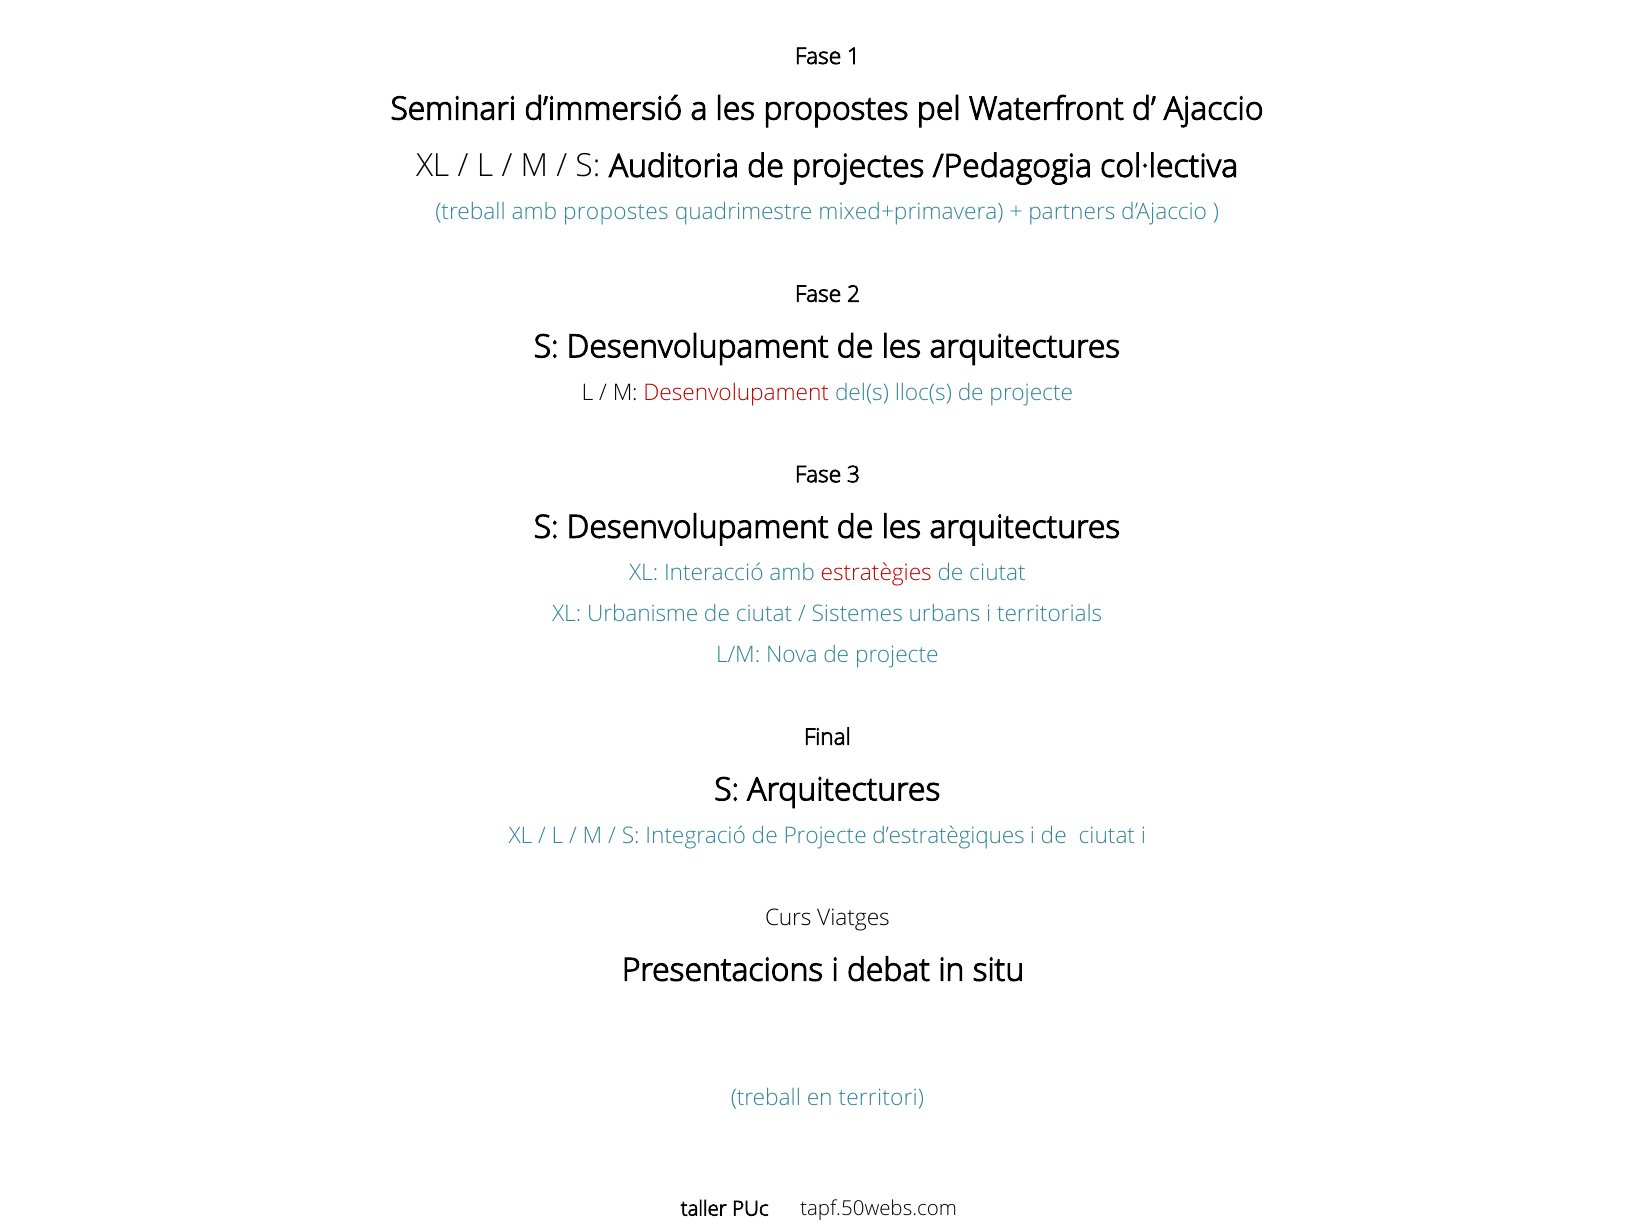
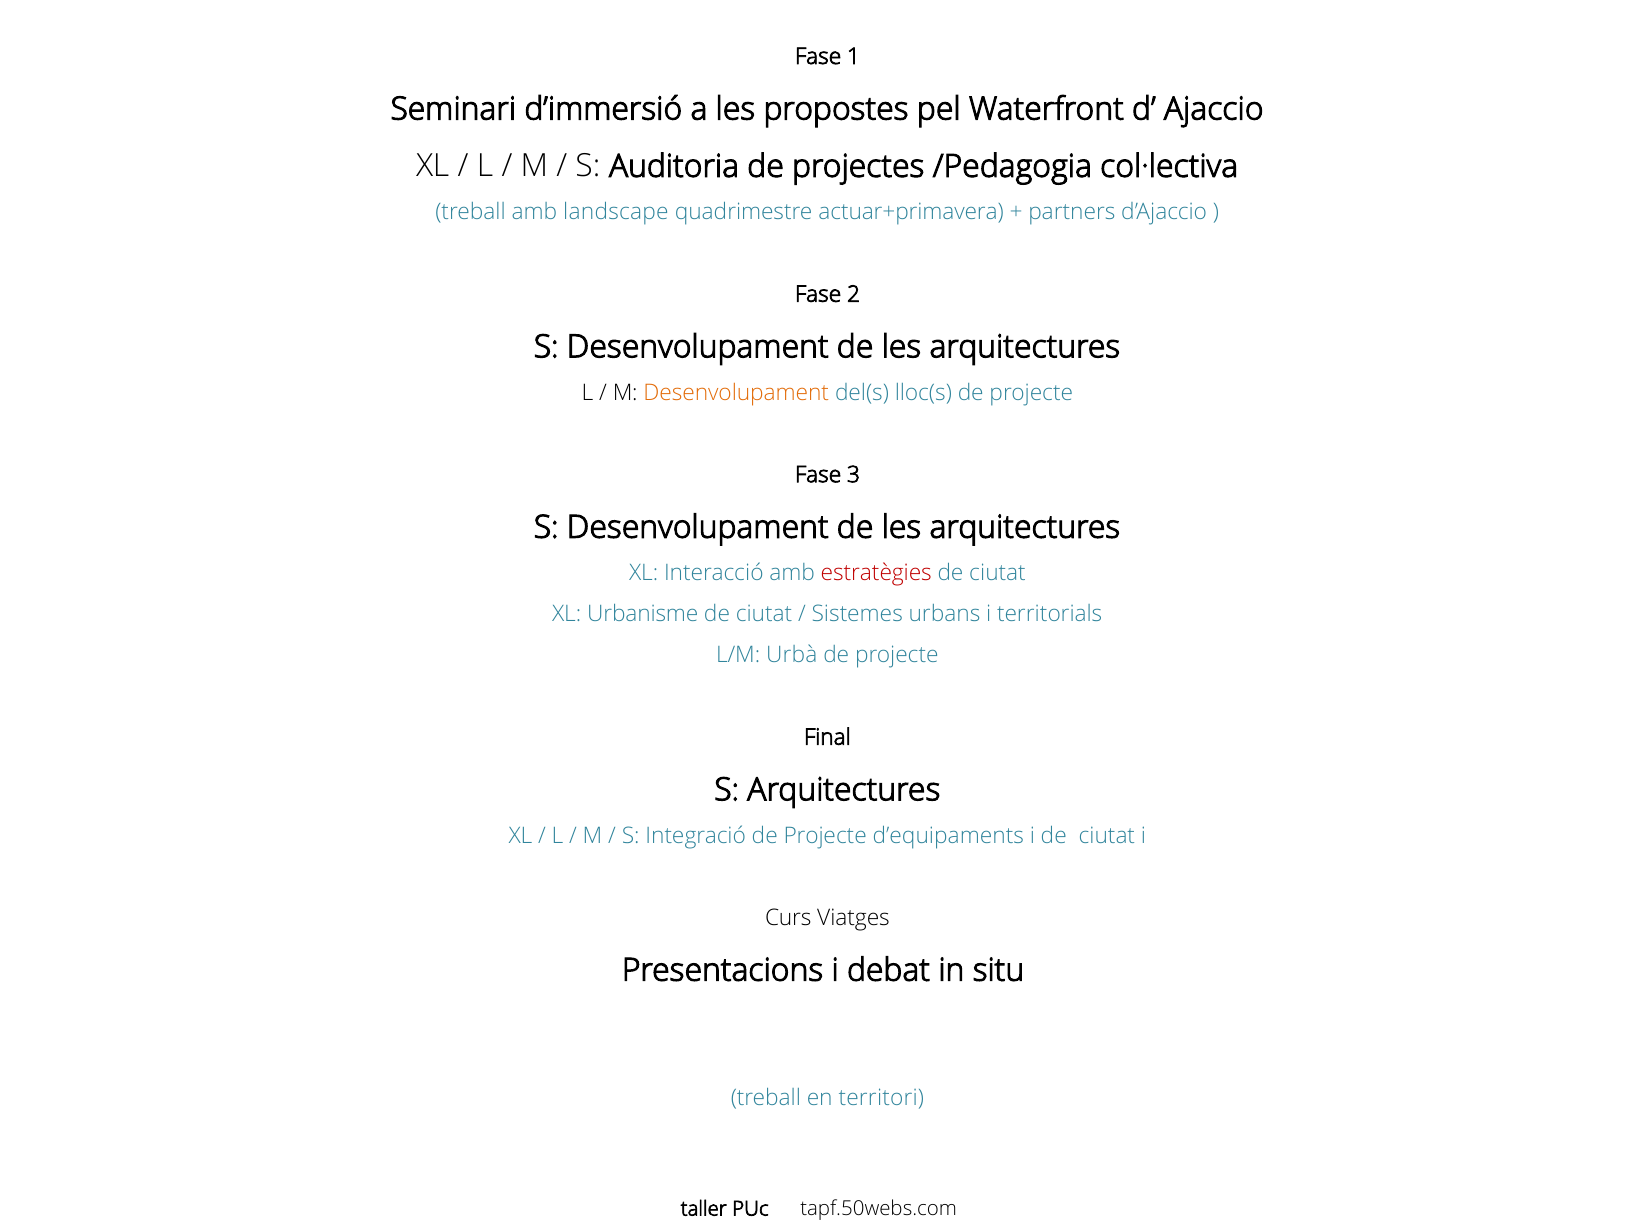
amb propostes: propostes -> landscape
mixed+primavera: mixed+primavera -> actuar+primavera
Desenvolupament at (736, 392) colour: red -> orange
Nova: Nova -> Urbà
d’estratègiques: d’estratègiques -> d’equipaments
